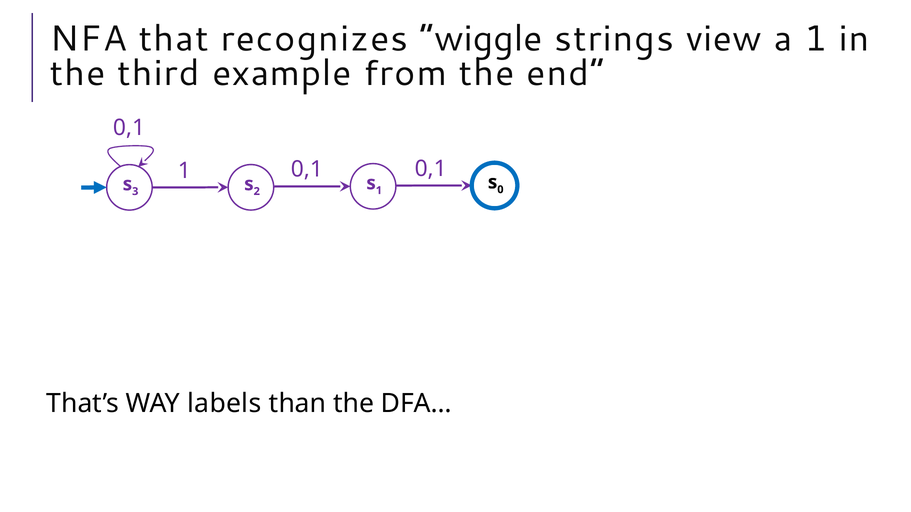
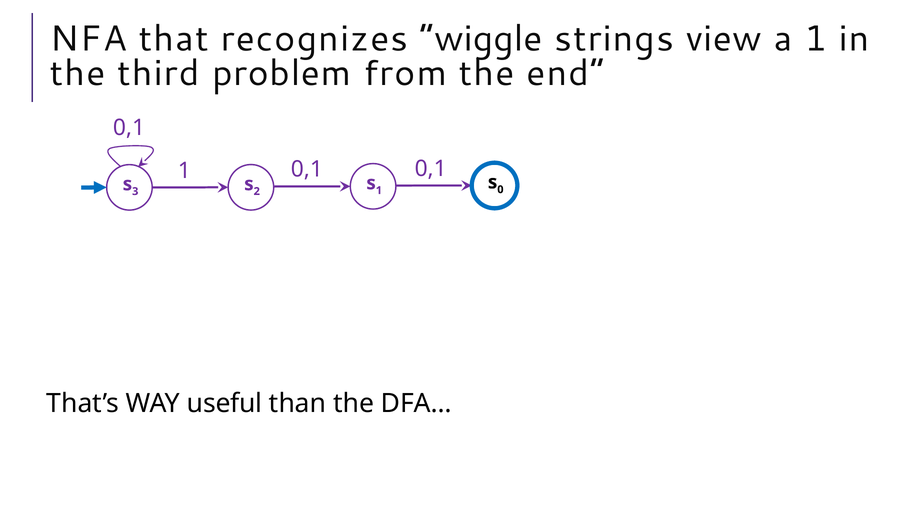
example: example -> problem
labels: labels -> useful
